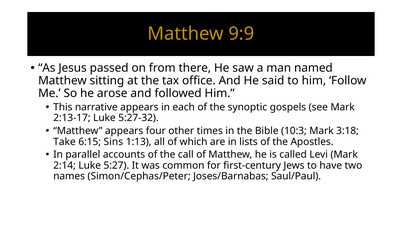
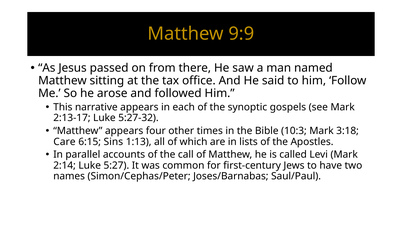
Take: Take -> Care
